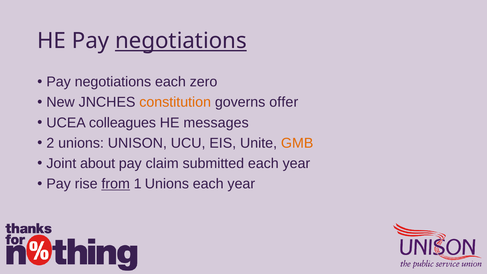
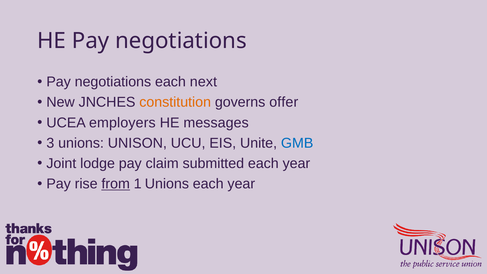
negotiations at (181, 41) underline: present -> none
zero: zero -> next
colleagues: colleagues -> employers
2: 2 -> 3
GMB colour: orange -> blue
about: about -> lodge
